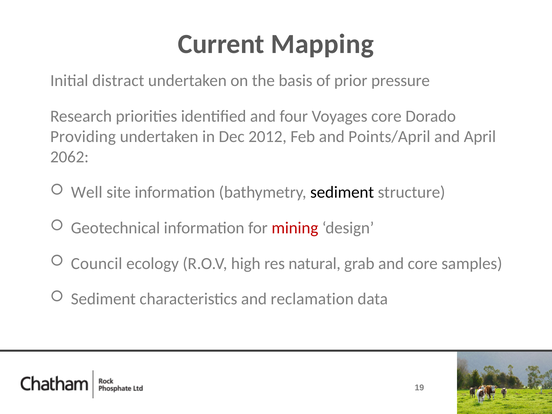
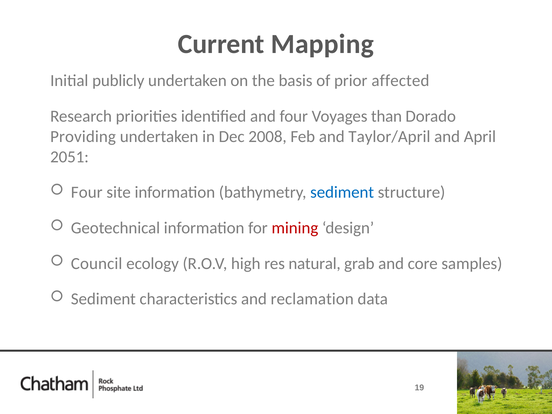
distract: distract -> publicly
pressure: pressure -> affected
Voyages core: core -> than
2012: 2012 -> 2008
Points/April: Points/April -> Taylor/April
2062: 2062 -> 2051
Well at (87, 192): Well -> Four
sediment at (342, 192) colour: black -> blue
